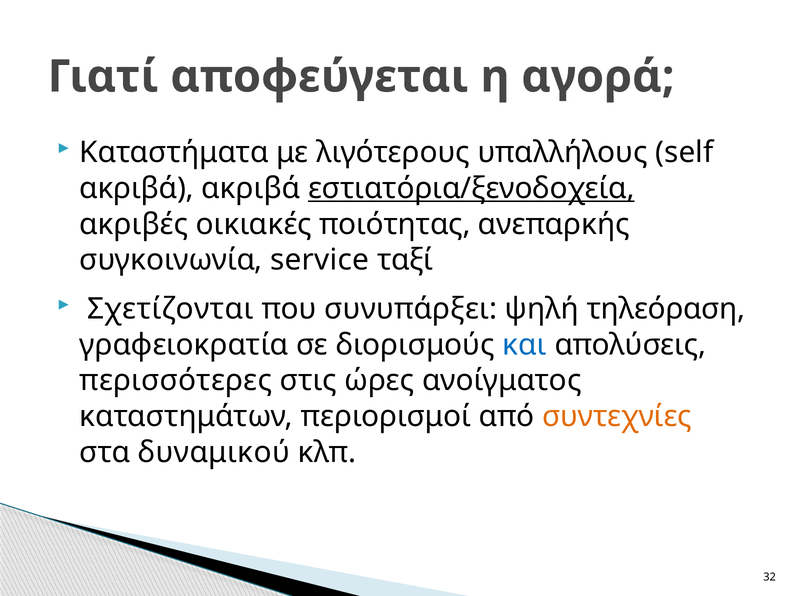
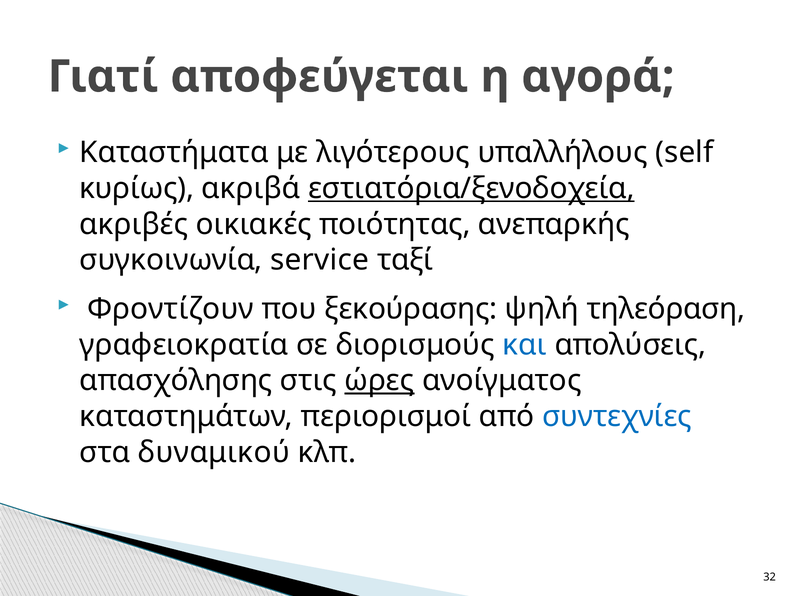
ακριβά at (137, 188): ακριβά -> κυρίως
Σχετίζονται: Σχετίζονται -> Φροντίζουν
συνυπάρξει: συνυπάρξει -> ξεκούρασης
περισσότερες: περισσότερες -> απασχόλησης
ώρες underline: none -> present
συντεχνίες colour: orange -> blue
